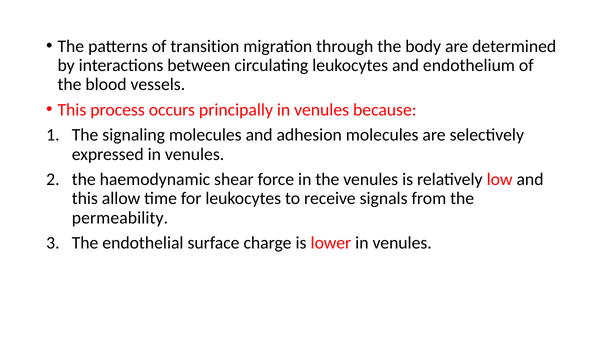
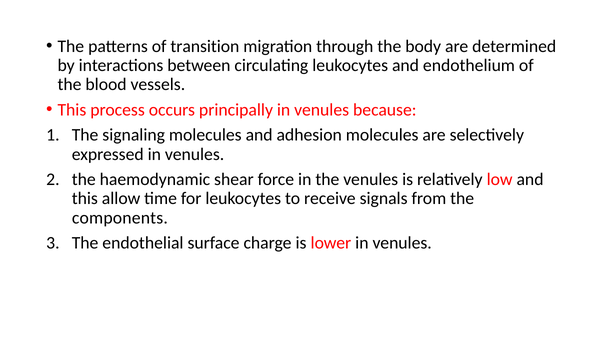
permeability: permeability -> components
